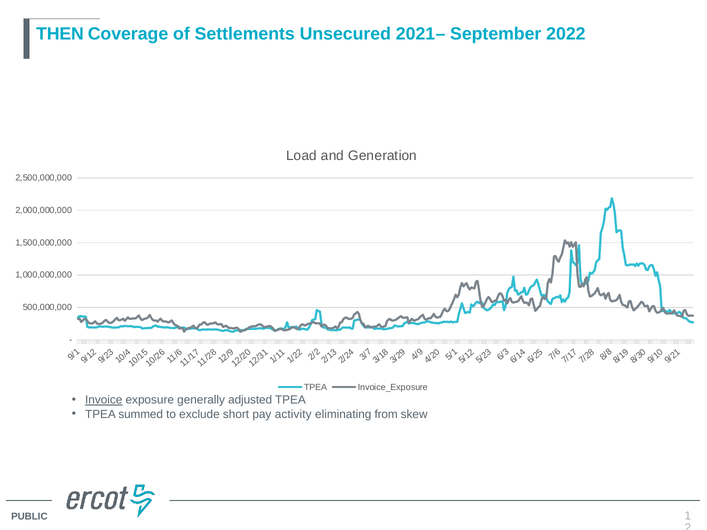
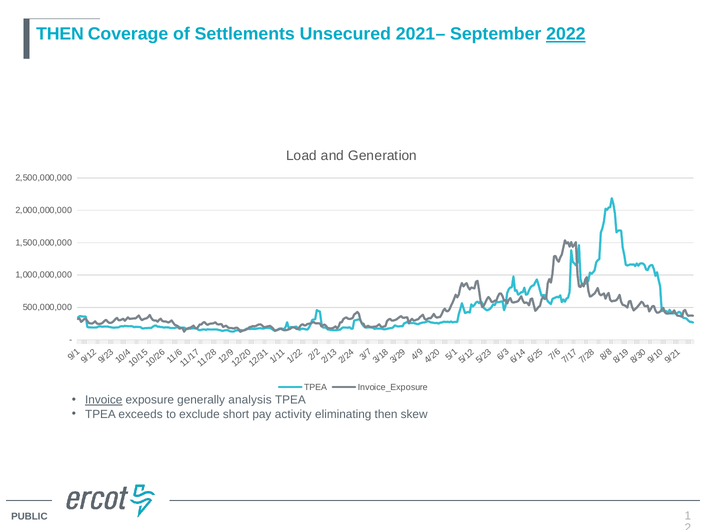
2022 underline: none -> present
adjusted: adjusted -> analysis
summed: summed -> exceeds
eliminating from: from -> then
